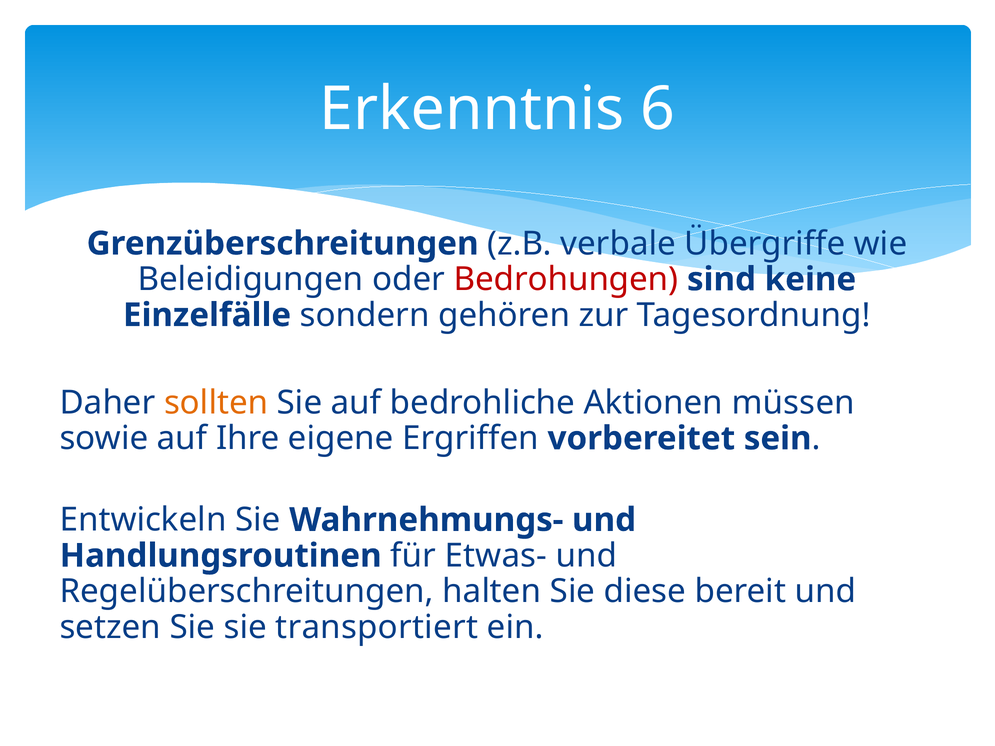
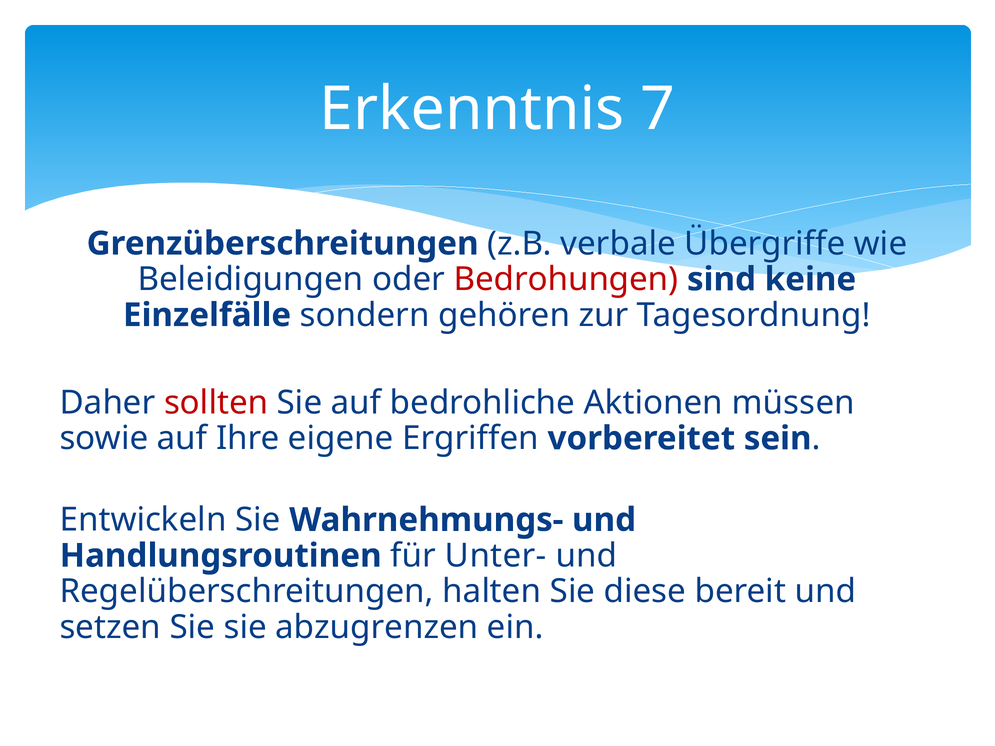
6: 6 -> 7
sollten colour: orange -> red
Etwas-: Etwas- -> Unter-
transportiert: transportiert -> abzugrenzen
